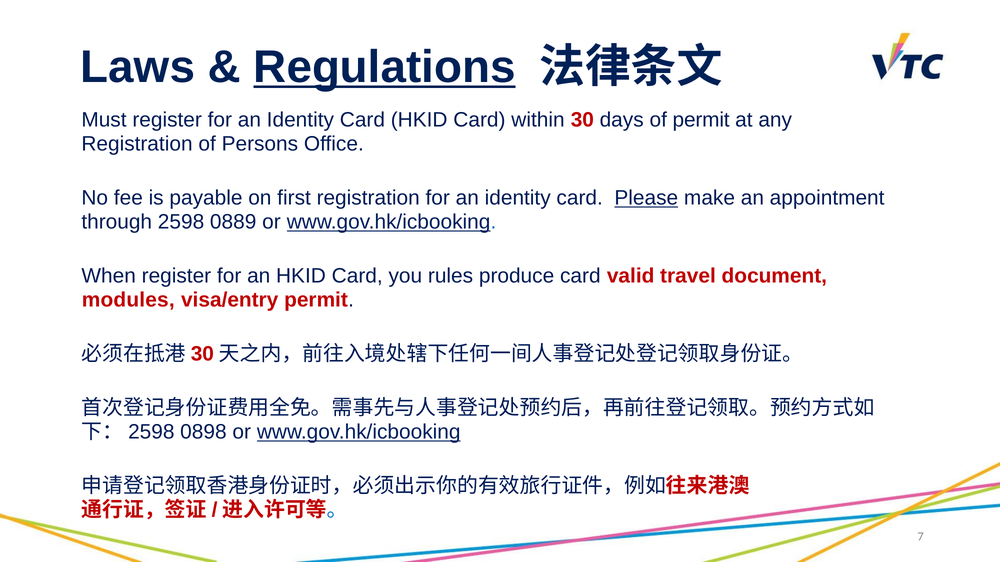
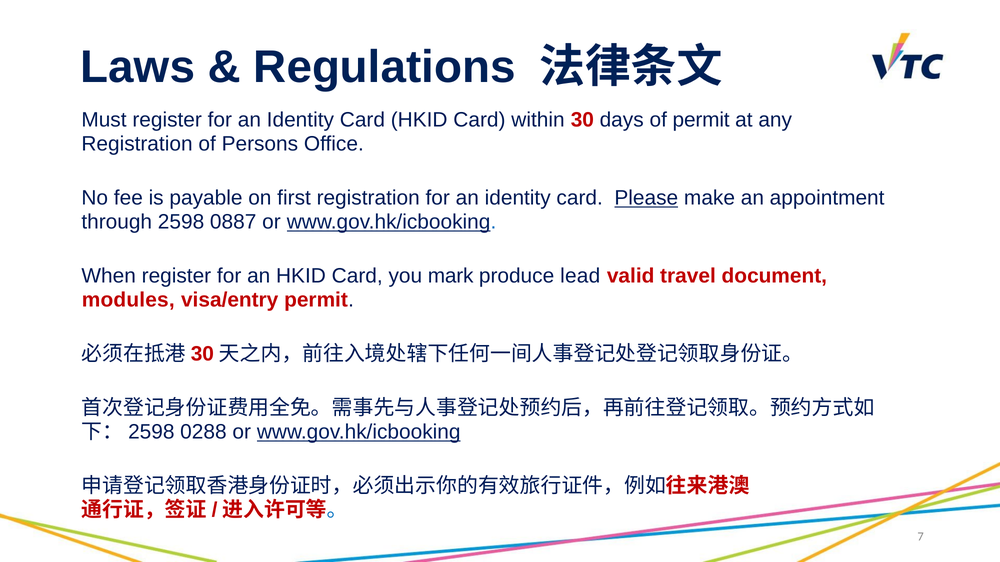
Regulations underline: present -> none
0889: 0889 -> 0887
rules: rules -> mark
produce card: card -> lead
0898: 0898 -> 0288
